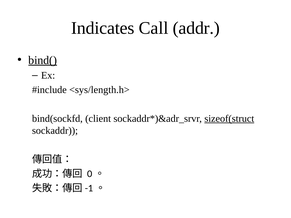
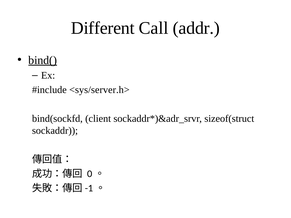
Indicates: Indicates -> Different
<sys/length.h>: <sys/length.h> -> <sys/server.h>
sizeof(struct underline: present -> none
